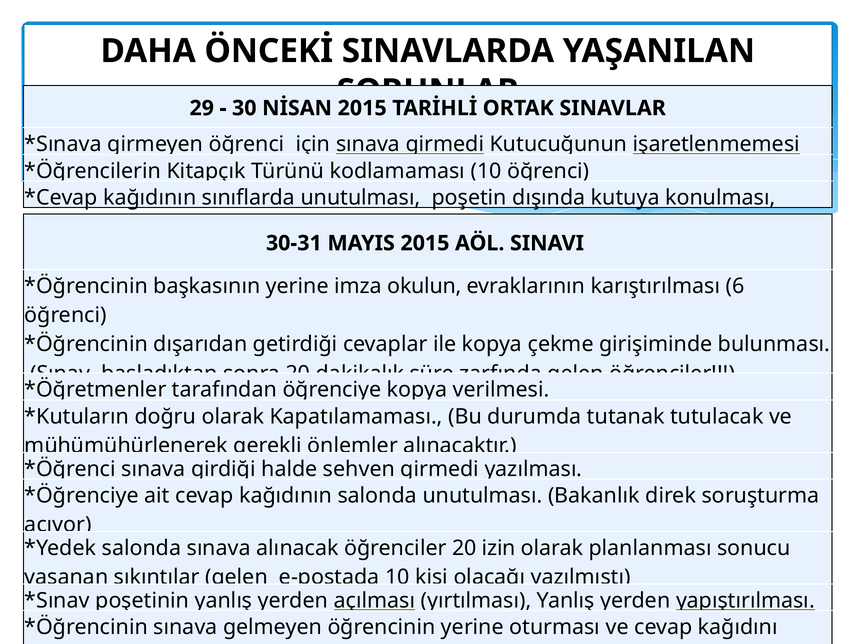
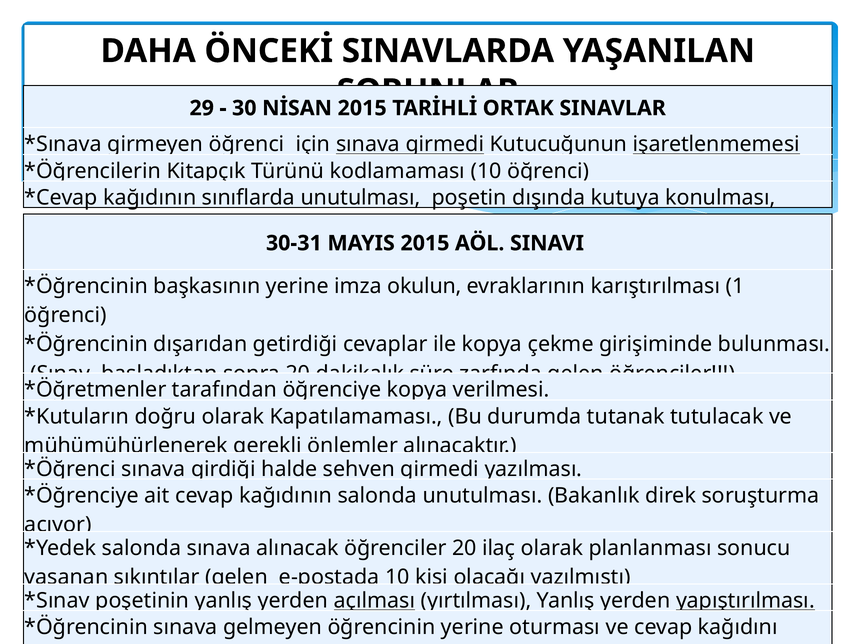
6: 6 -> 1
izin: izin -> ilaç
